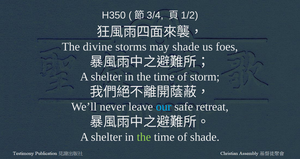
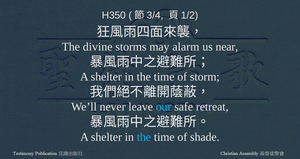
may shade: shade -> alarm
foes: foes -> near
the at (144, 137) colour: light green -> light blue
